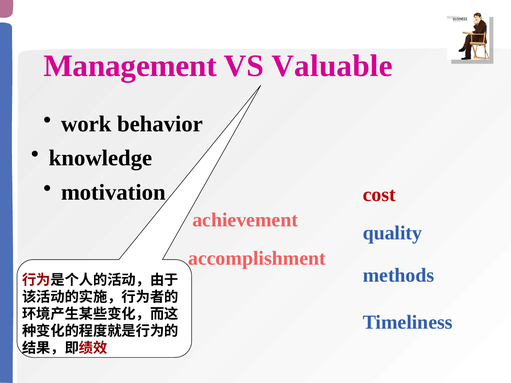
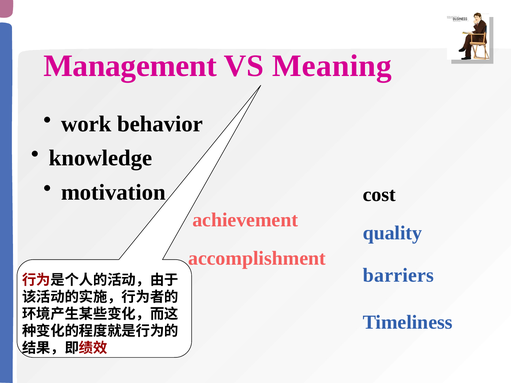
Valuable: Valuable -> Meaning
cost colour: red -> black
methods: methods -> barriers
